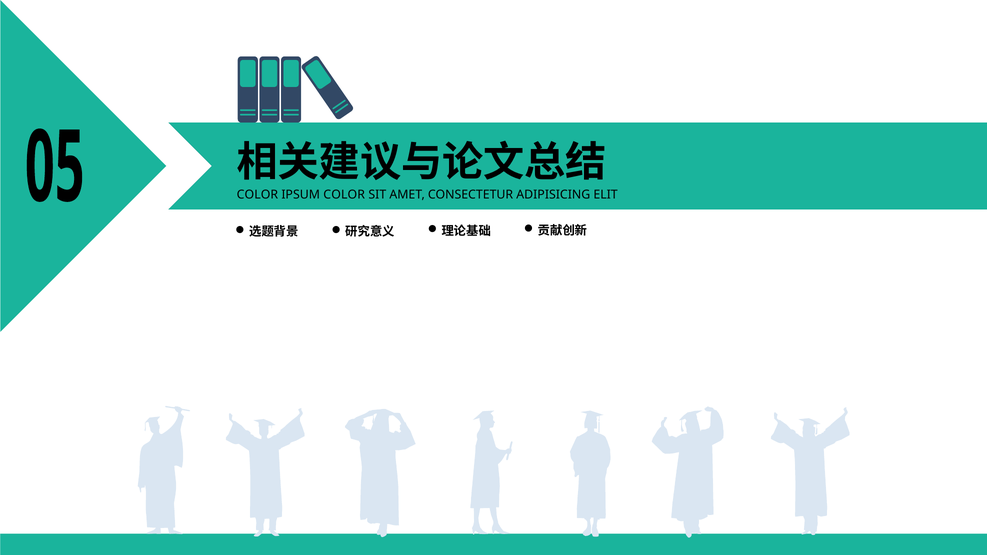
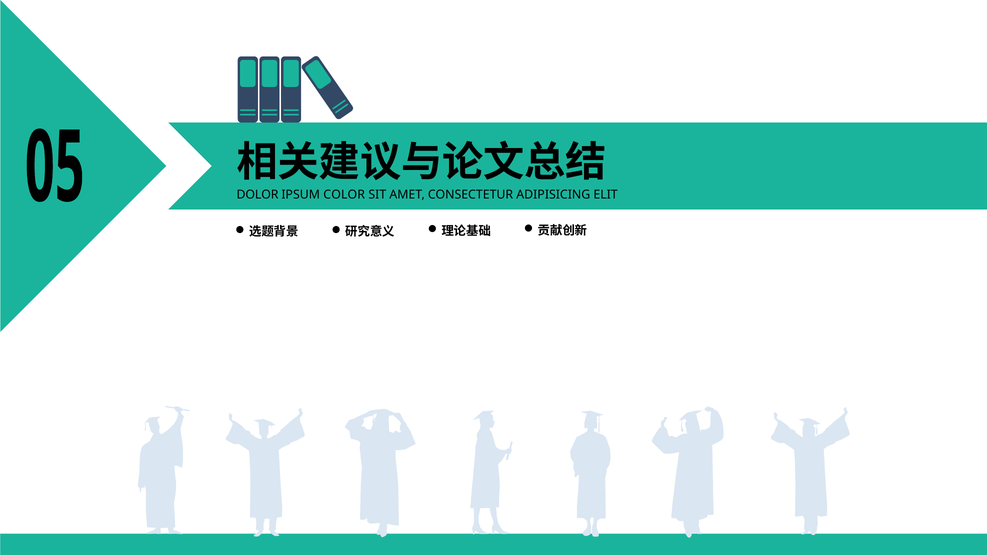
COLOR at (257, 195): COLOR -> DOLOR
